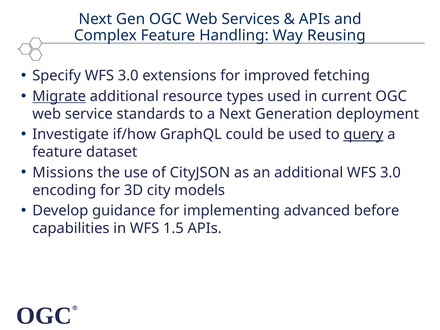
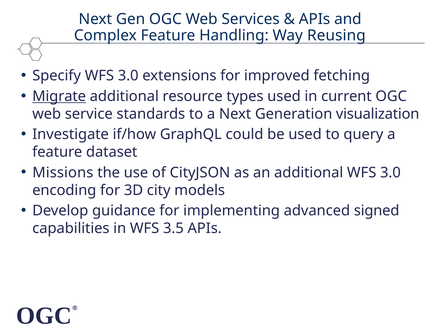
deployment: deployment -> visualization
query underline: present -> none
before: before -> signed
1.5: 1.5 -> 3.5
